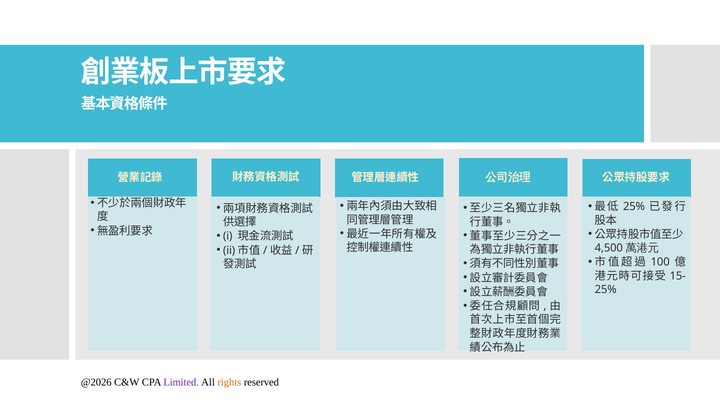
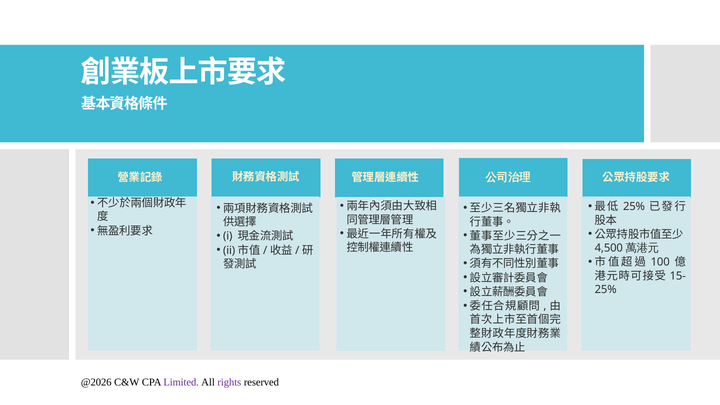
rights colour: orange -> purple
